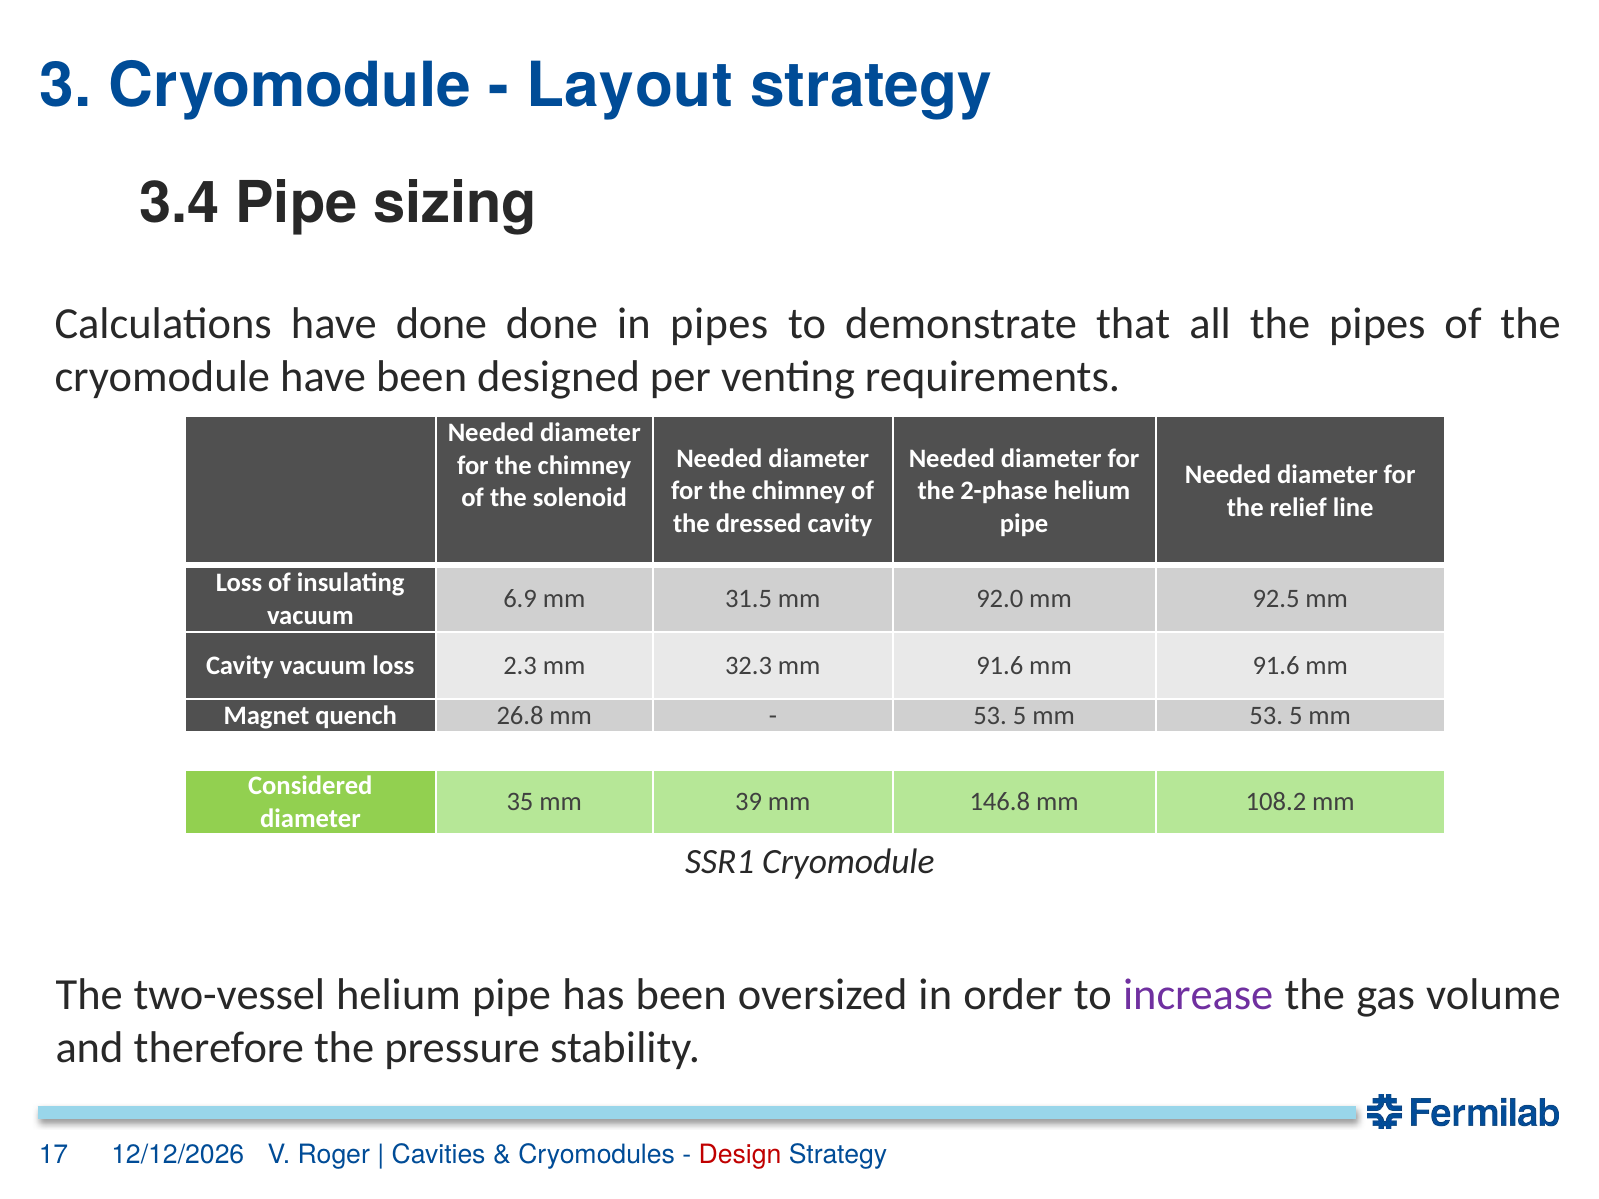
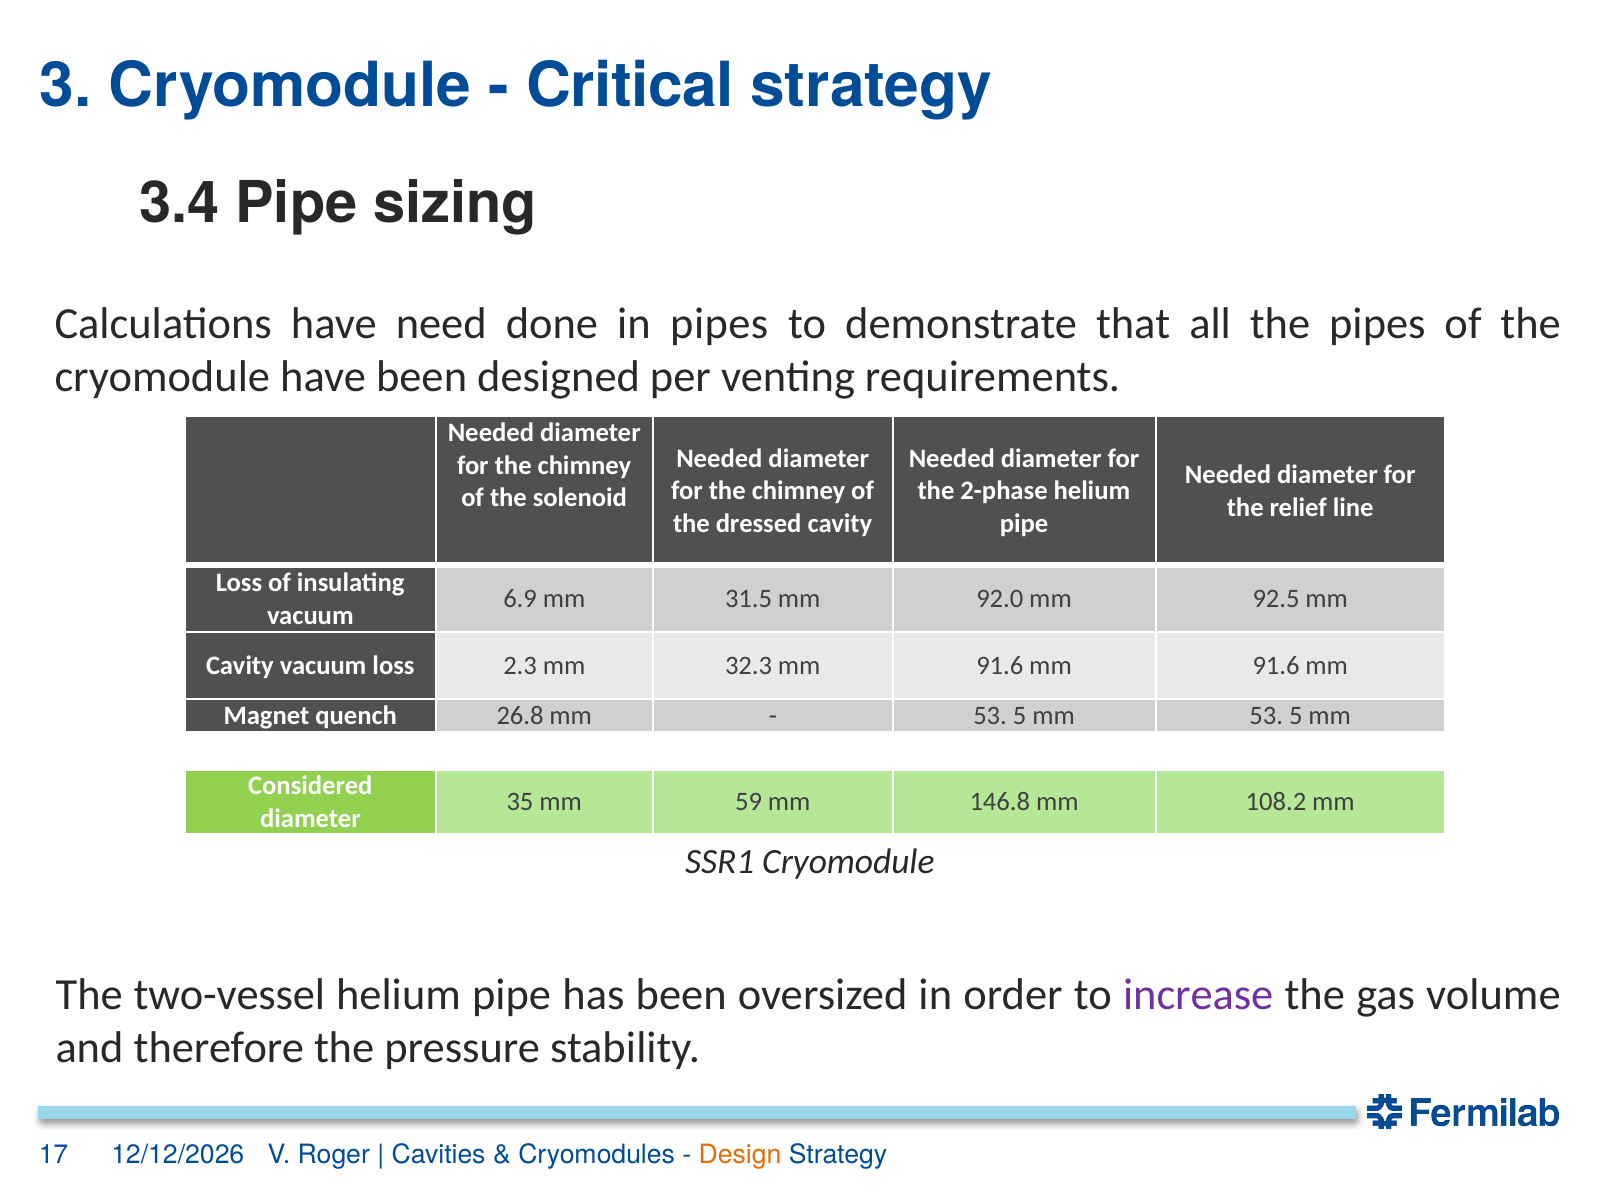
Layout: Layout -> Critical
have done: done -> need
39: 39 -> 59
Design colour: red -> orange
